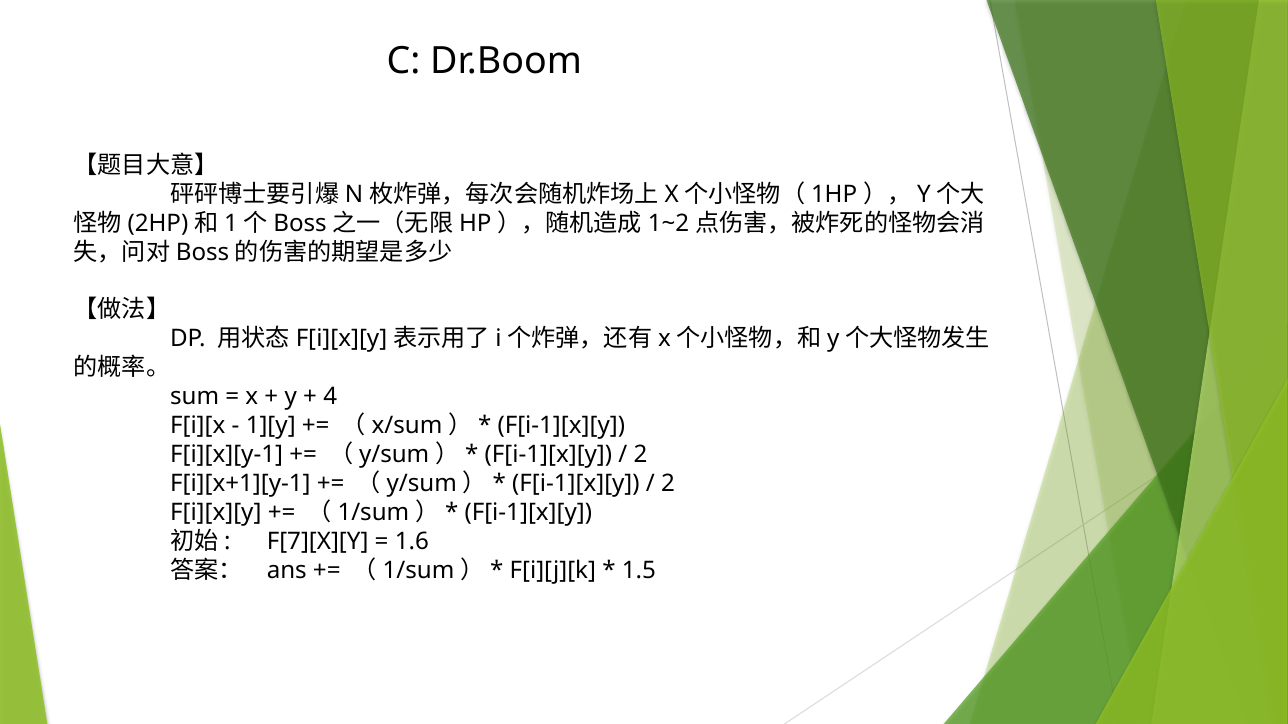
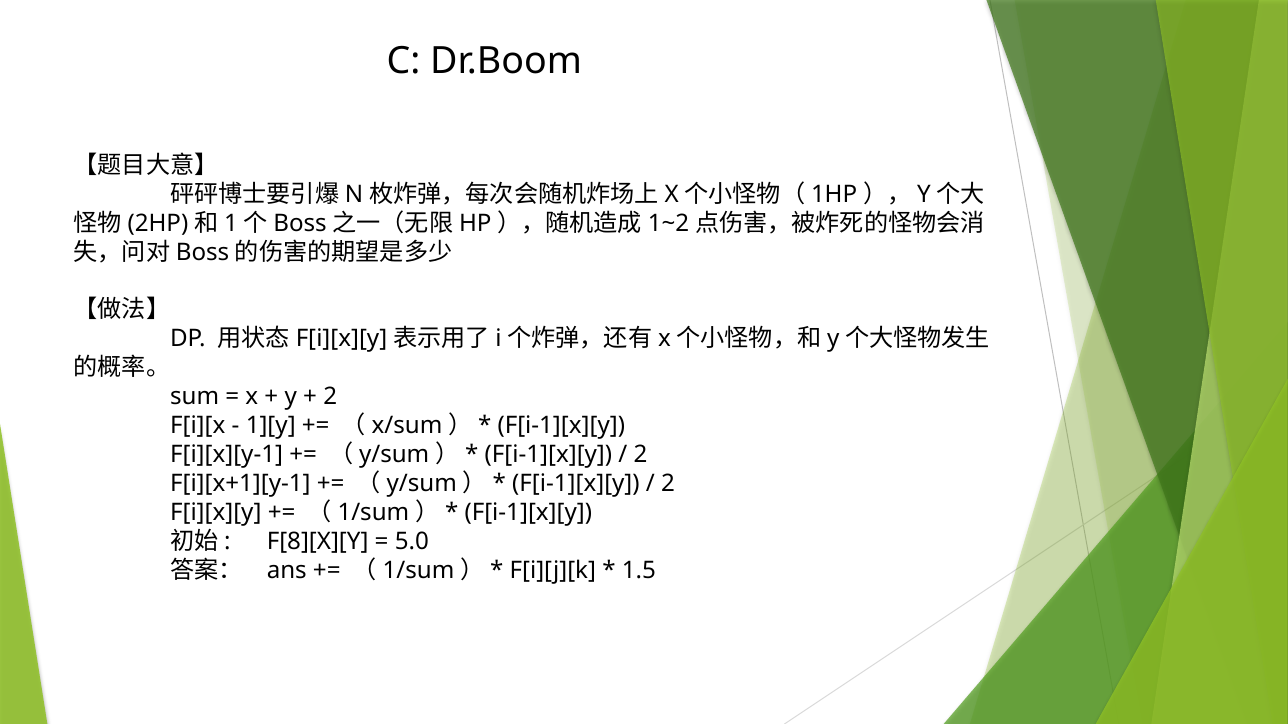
4 at (330, 397): 4 -> 2
F[7][X][Y: F[7][X][Y -> F[8][X][Y
1.6: 1.6 -> 5.0
